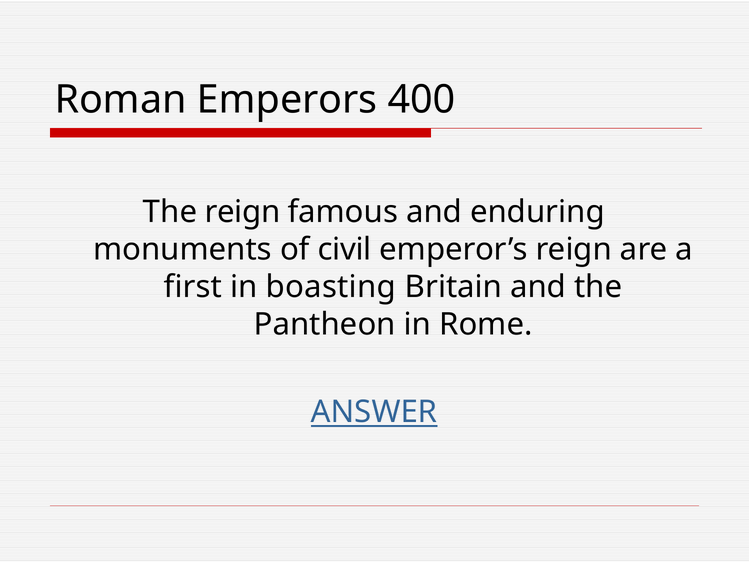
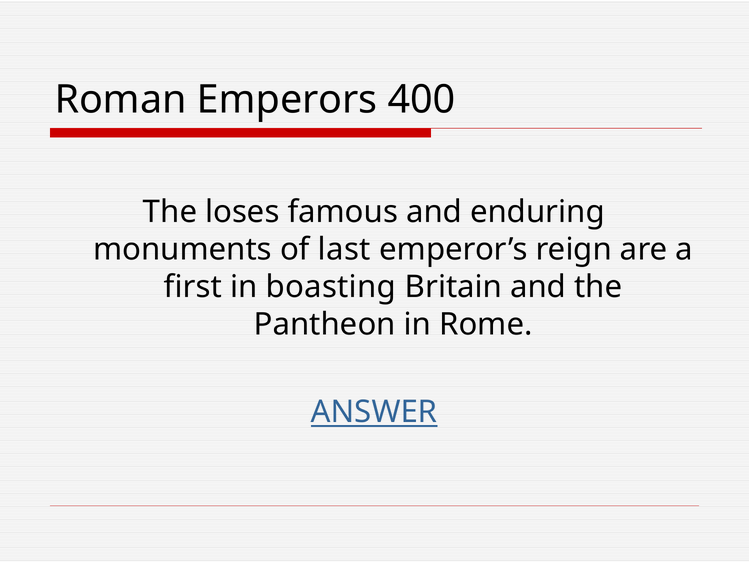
The reign: reign -> loses
civil: civil -> last
